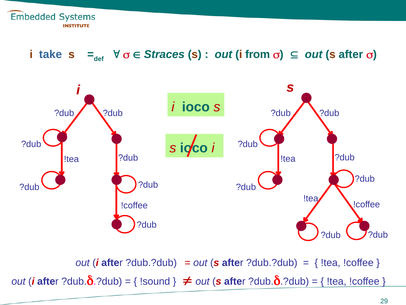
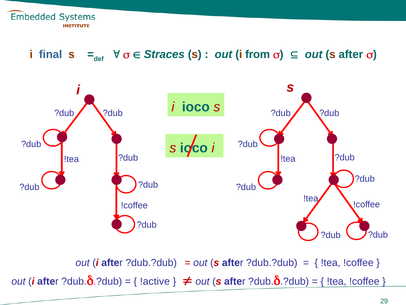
take: take -> final
!sound: !sound -> !active
